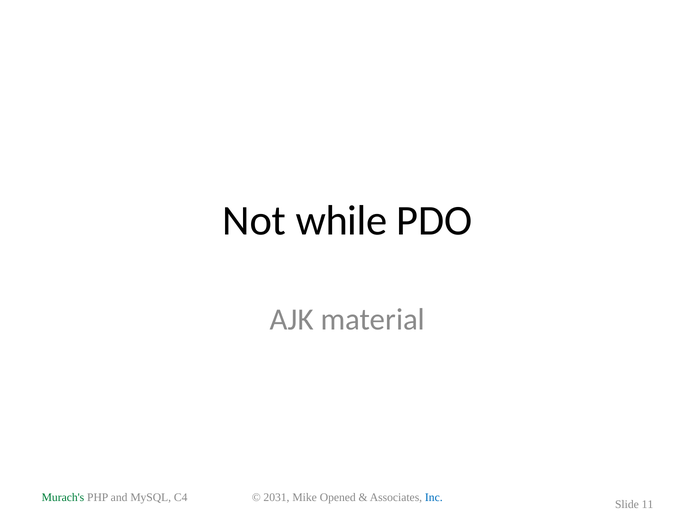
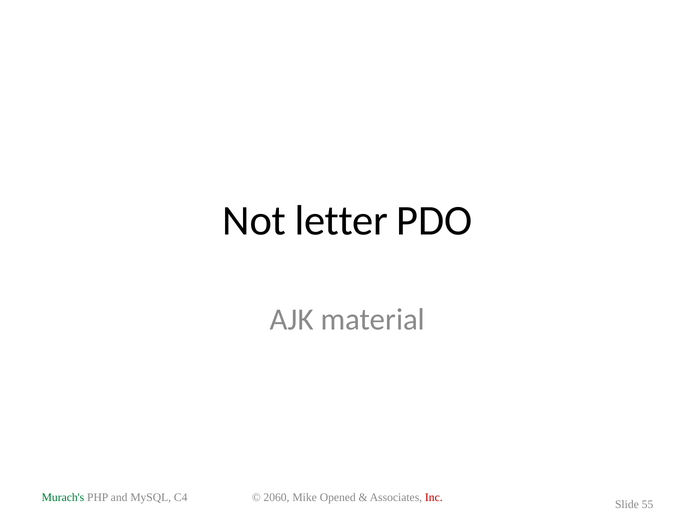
while: while -> letter
2031: 2031 -> 2060
Inc colour: blue -> red
11: 11 -> 55
